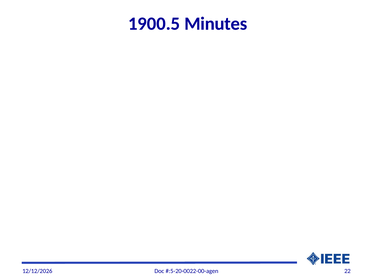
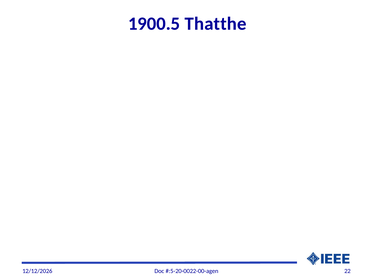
Minutes: Minutes -> Thatthe
